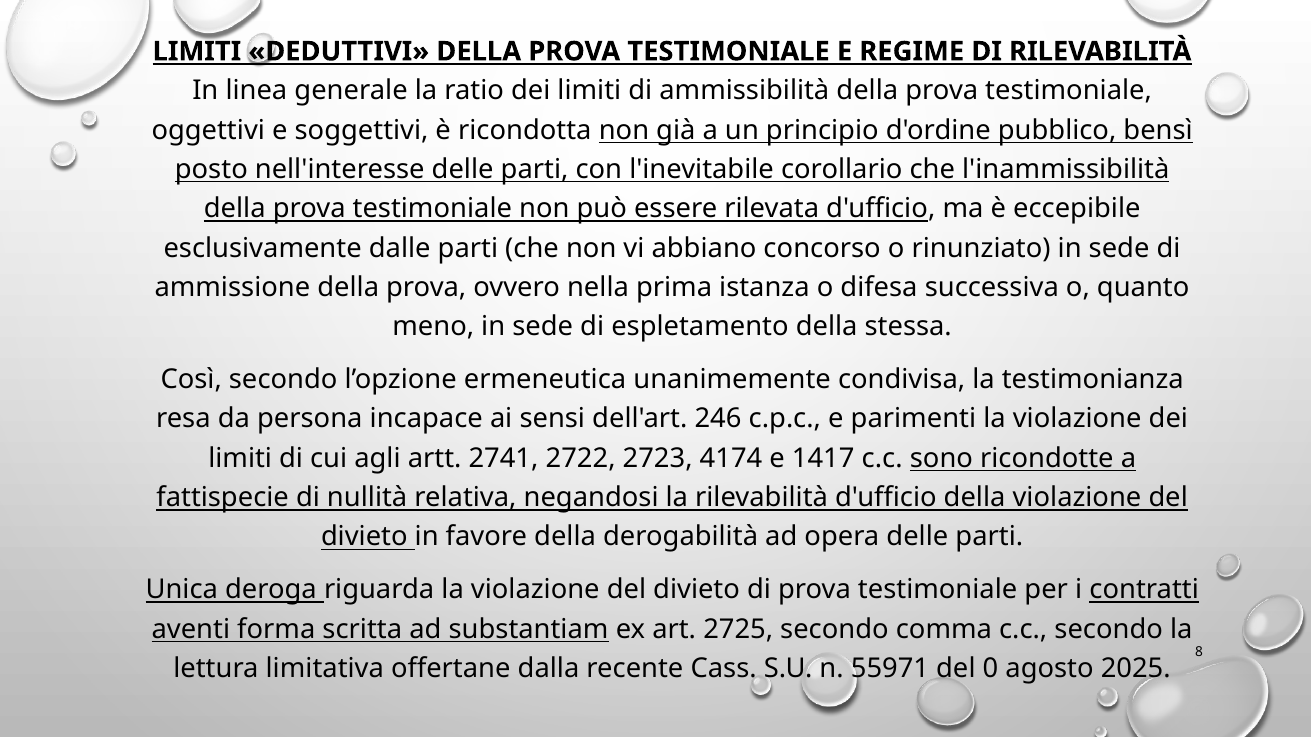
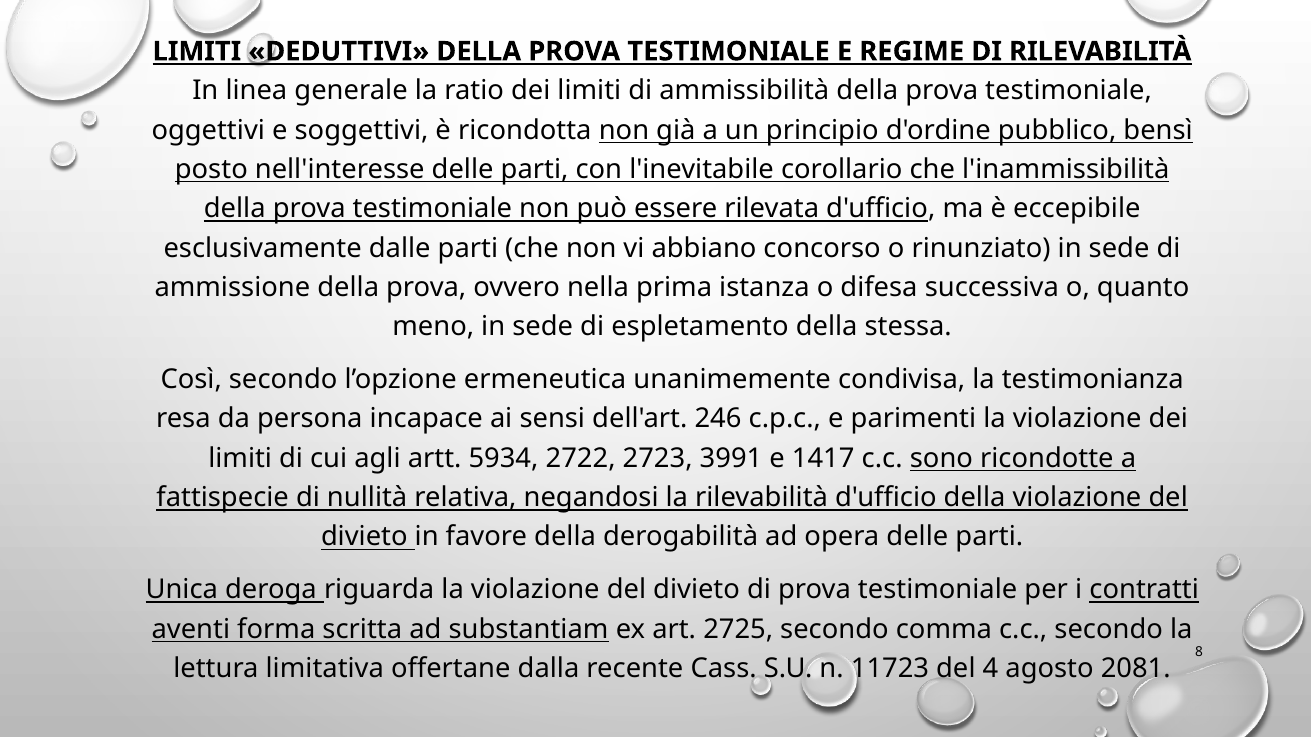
2741: 2741 -> 5934
4174: 4174 -> 3991
55971: 55971 -> 11723
0: 0 -> 4
2025: 2025 -> 2081
